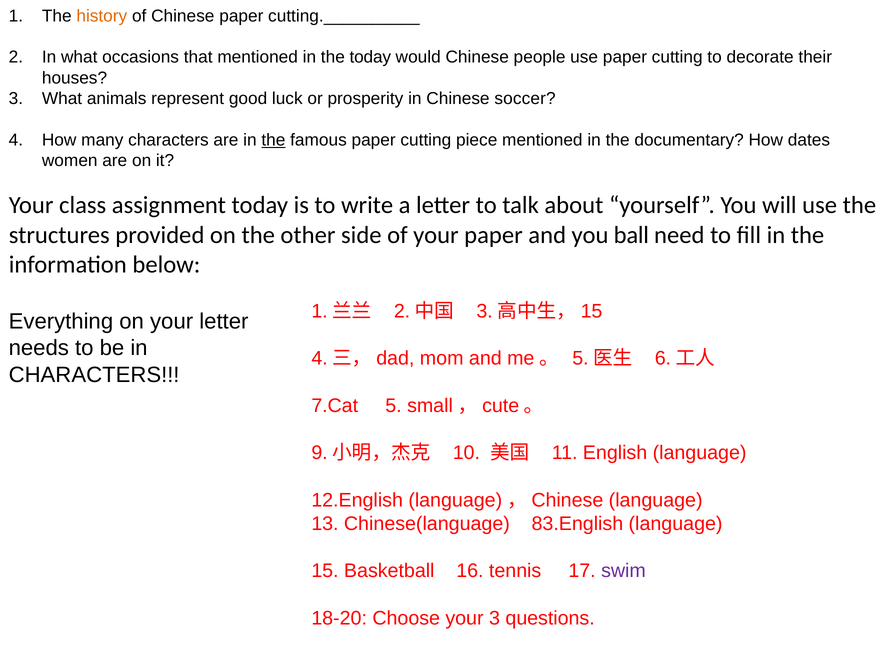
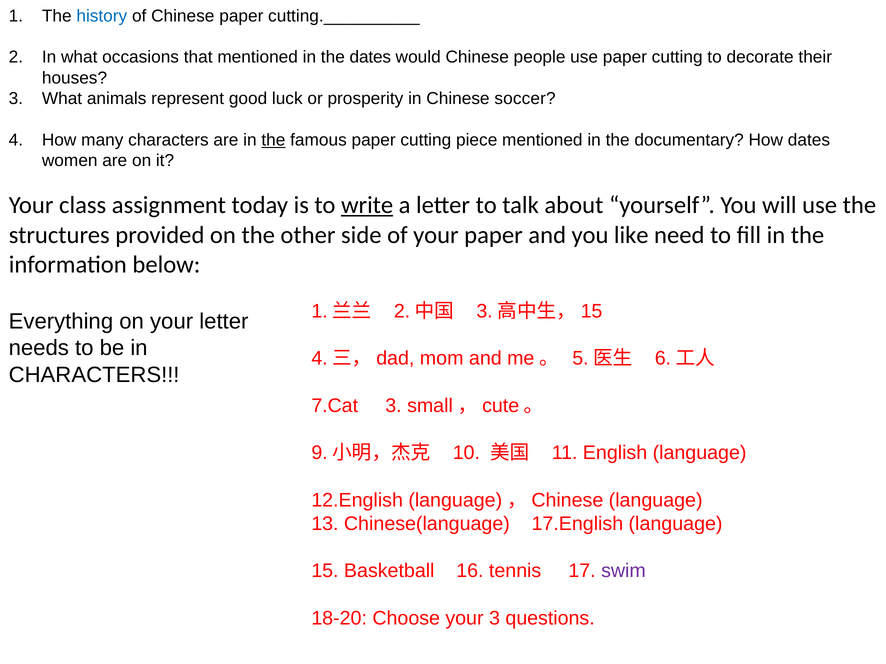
history colour: orange -> blue
the today: today -> dates
write underline: none -> present
ball: ball -> like
7.Cat 5: 5 -> 3
83.English: 83.English -> 17.English
